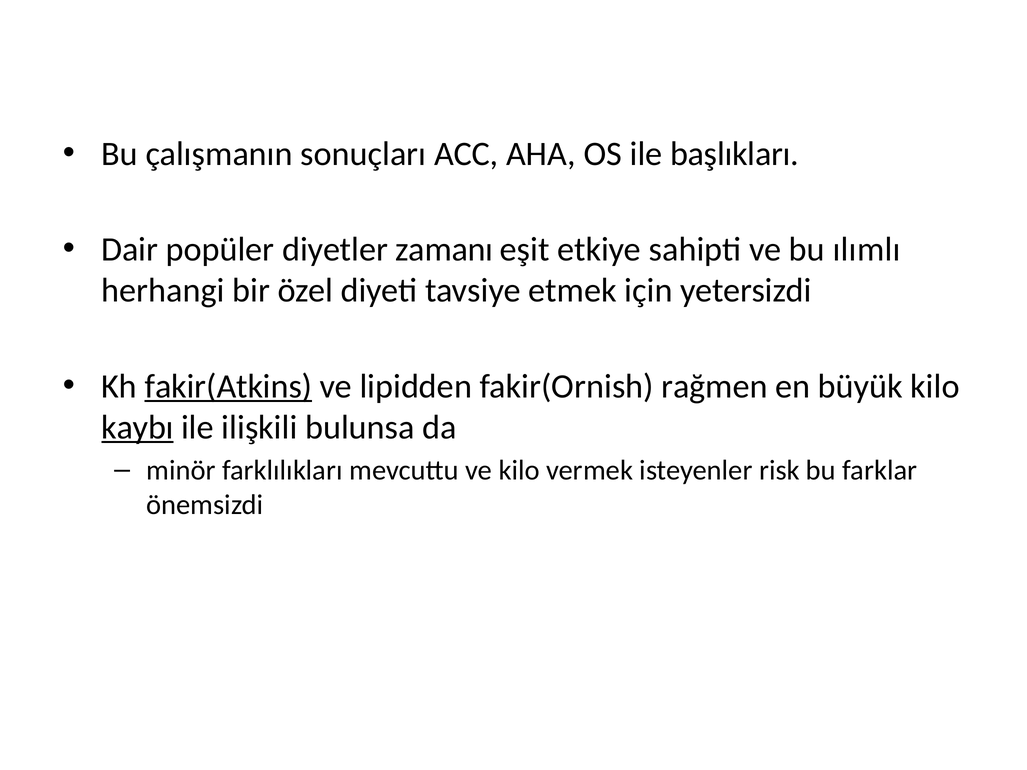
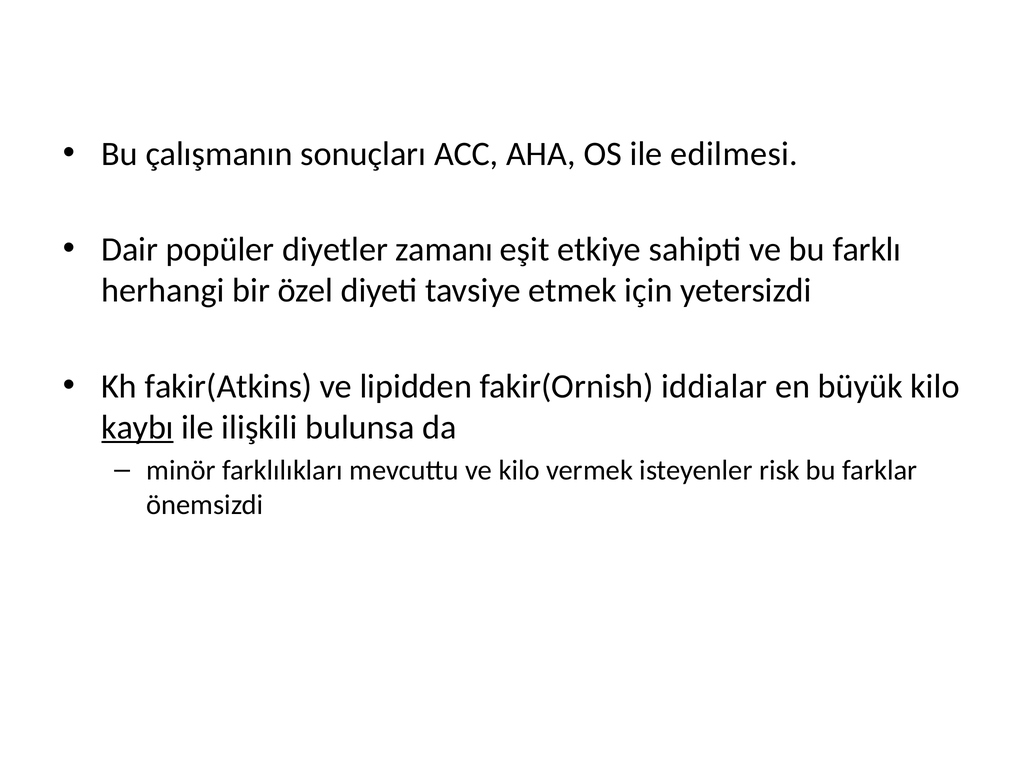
başlıkları: başlıkları -> edilmesi
ılımlı: ılımlı -> farklı
fakir(Atkins underline: present -> none
rağmen: rağmen -> iddialar
